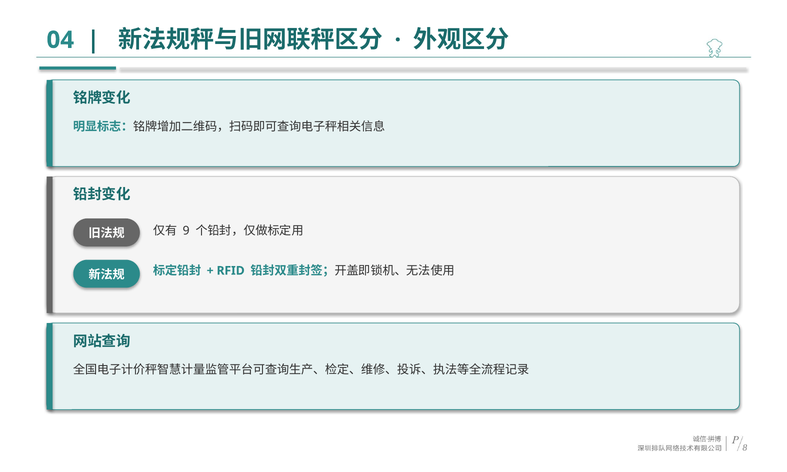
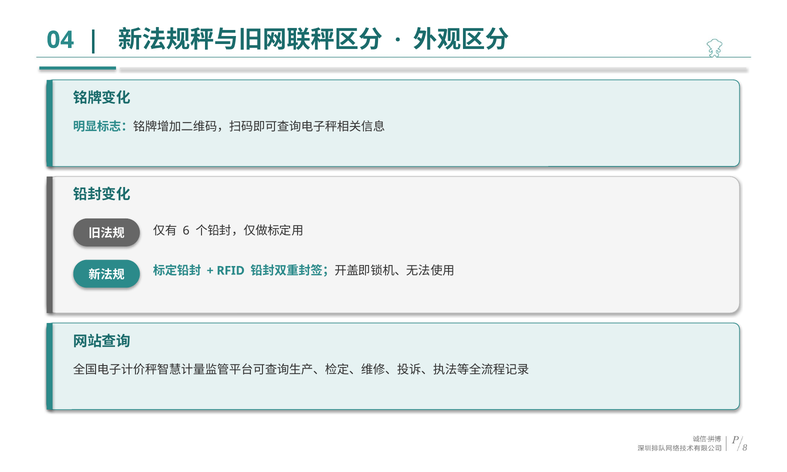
9: 9 -> 6
